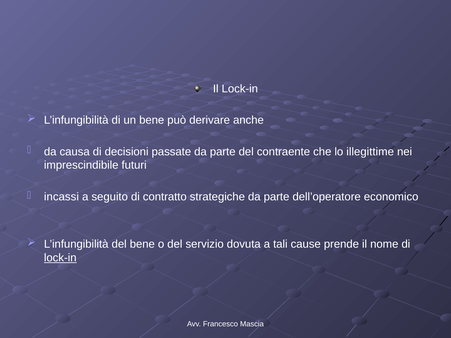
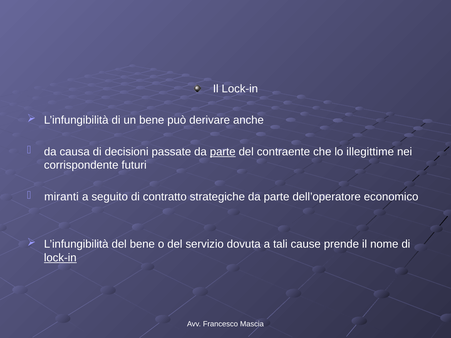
parte at (223, 152) underline: none -> present
imprescindibile: imprescindibile -> corrispondente
incassi: incassi -> miranti
